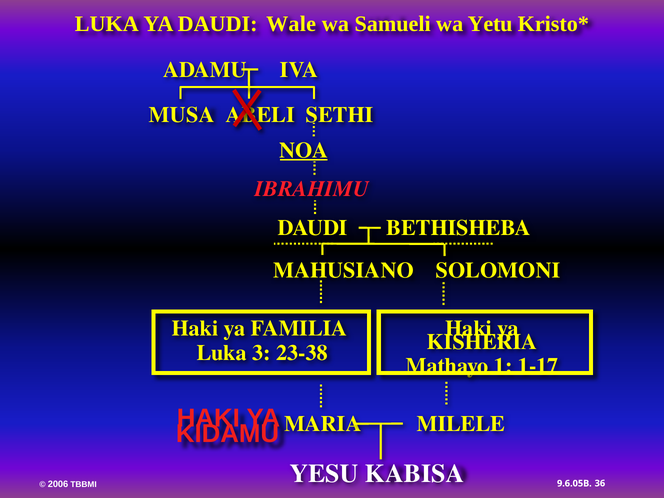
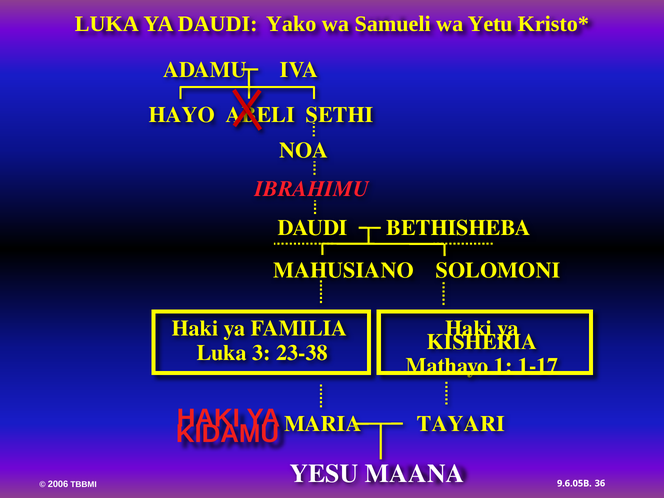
Wale: Wale -> Yako
MUSA: MUSA -> HAYO
NOA underline: present -> none
MILELE: MILELE -> TAYARI
KABISA: KABISA -> MAANA
